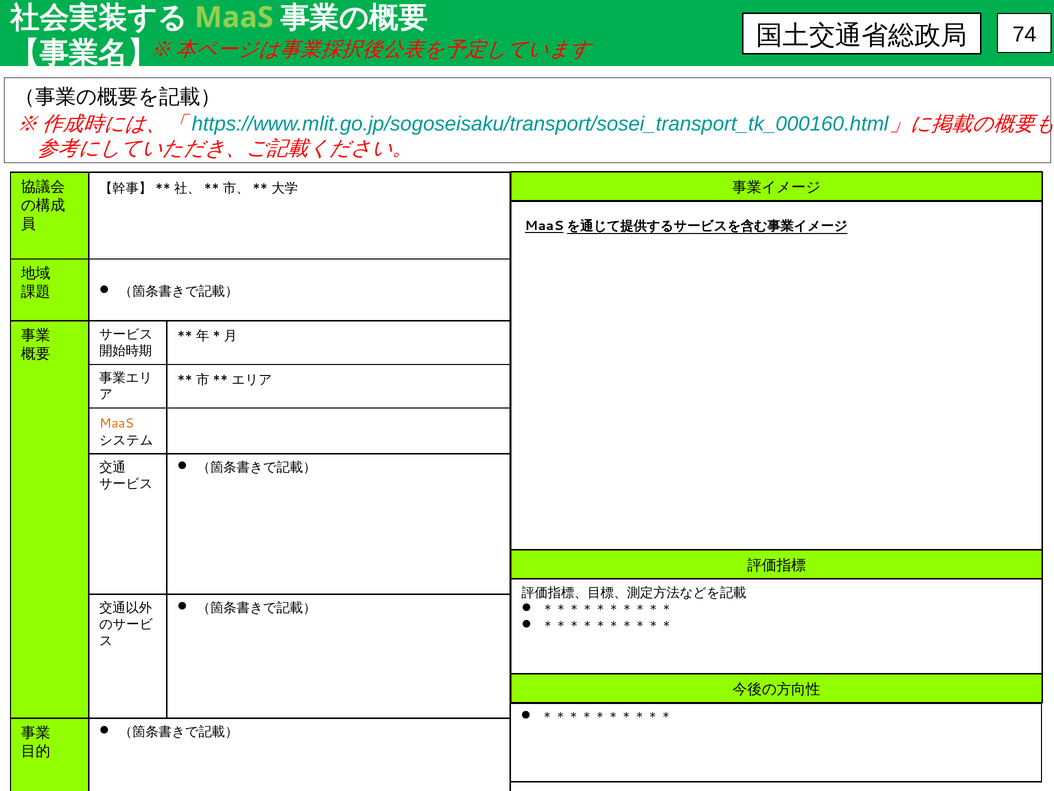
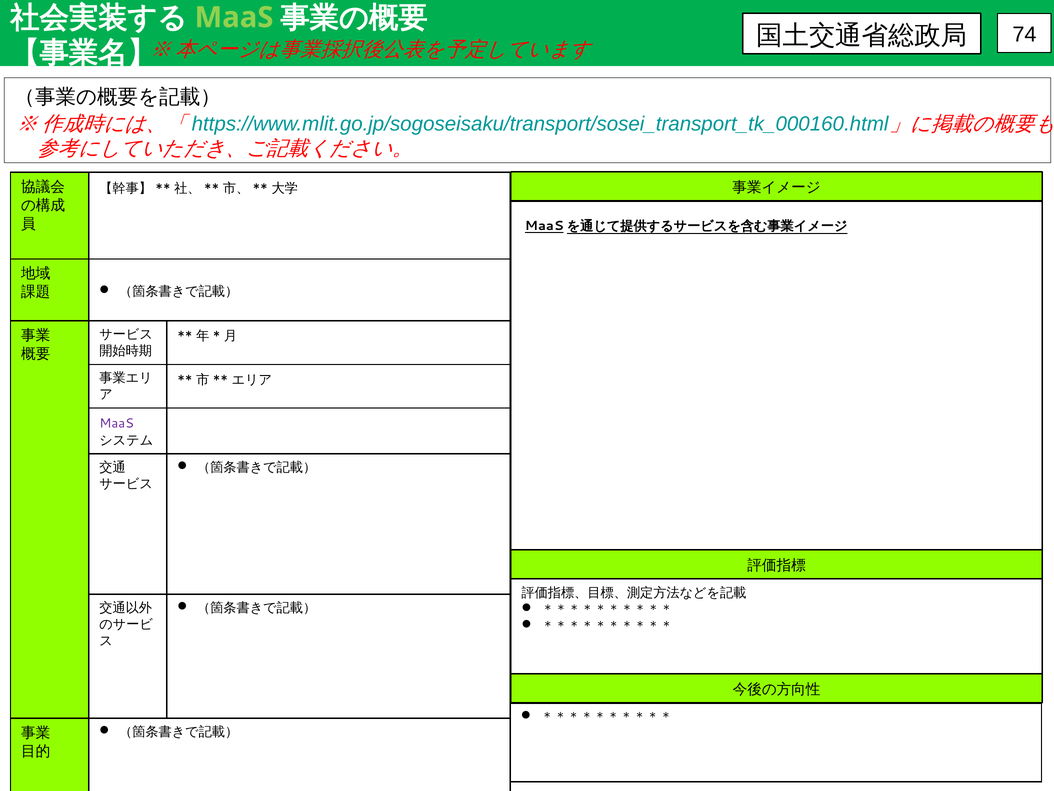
MaaS at (117, 423) colour: orange -> purple
